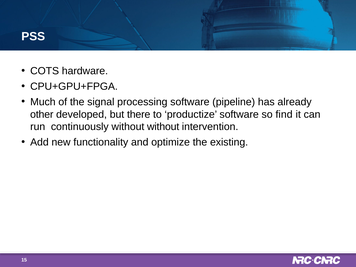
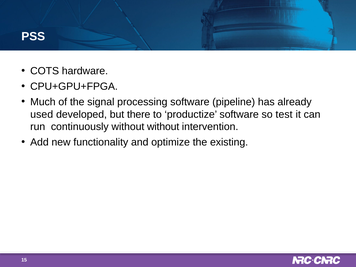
other: other -> used
find: find -> test
